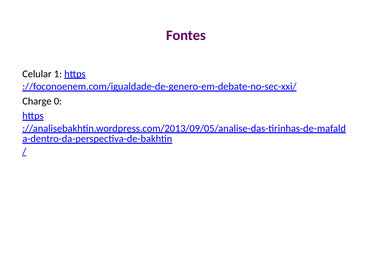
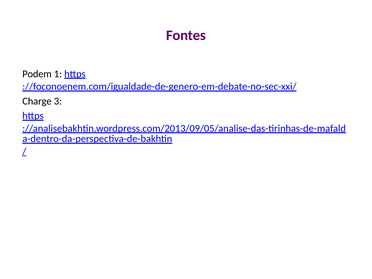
Celular: Celular -> Podem
0: 0 -> 3
